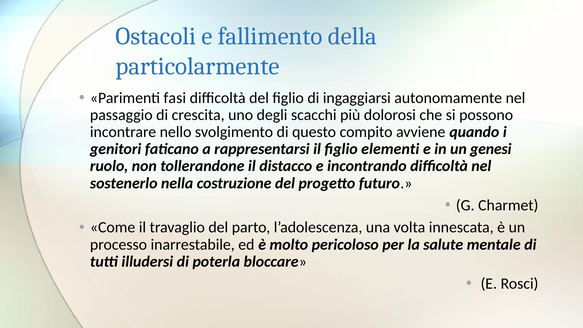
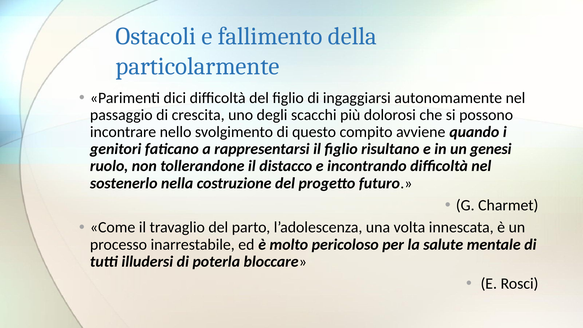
fasi: fasi -> dici
elementi: elementi -> risultano
